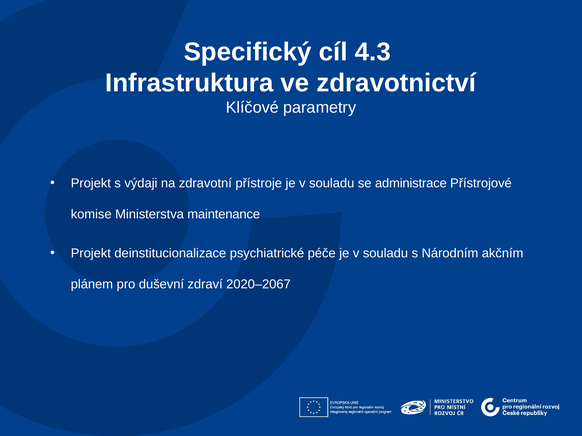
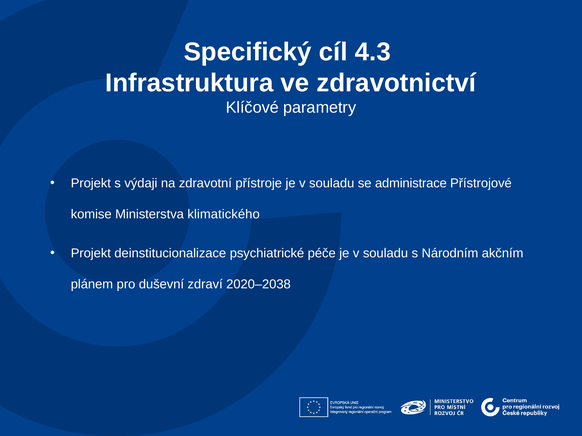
maintenance: maintenance -> klimatického
2020–2067: 2020–2067 -> 2020–2038
